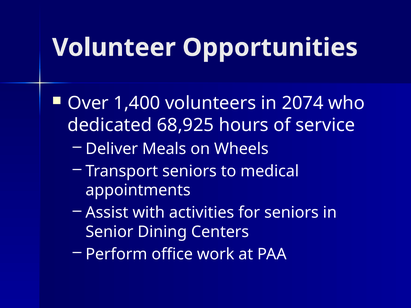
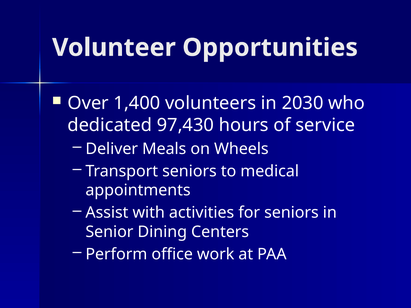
2074: 2074 -> 2030
68,925: 68,925 -> 97,430
